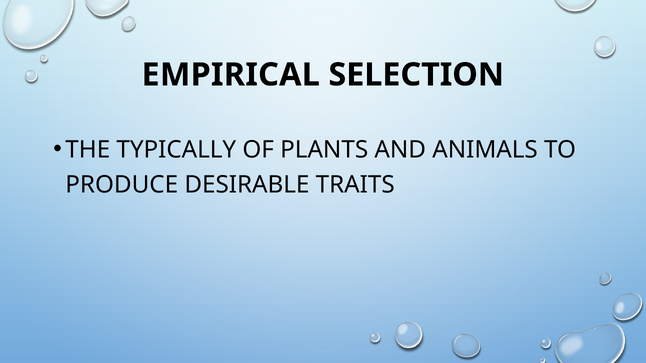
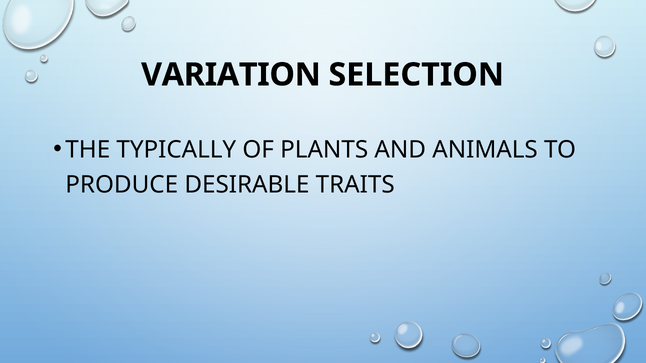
EMPIRICAL: EMPIRICAL -> VARIATION
